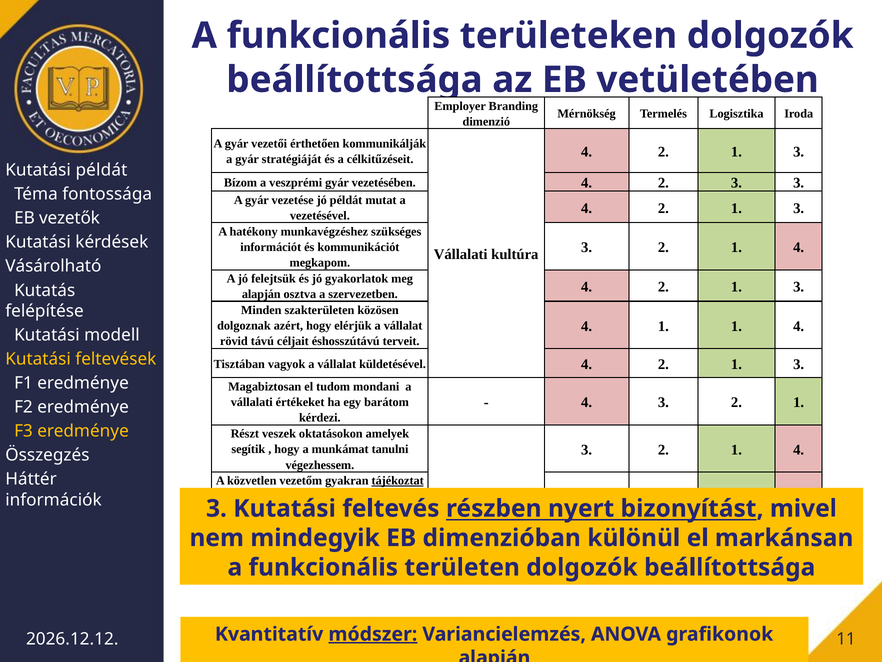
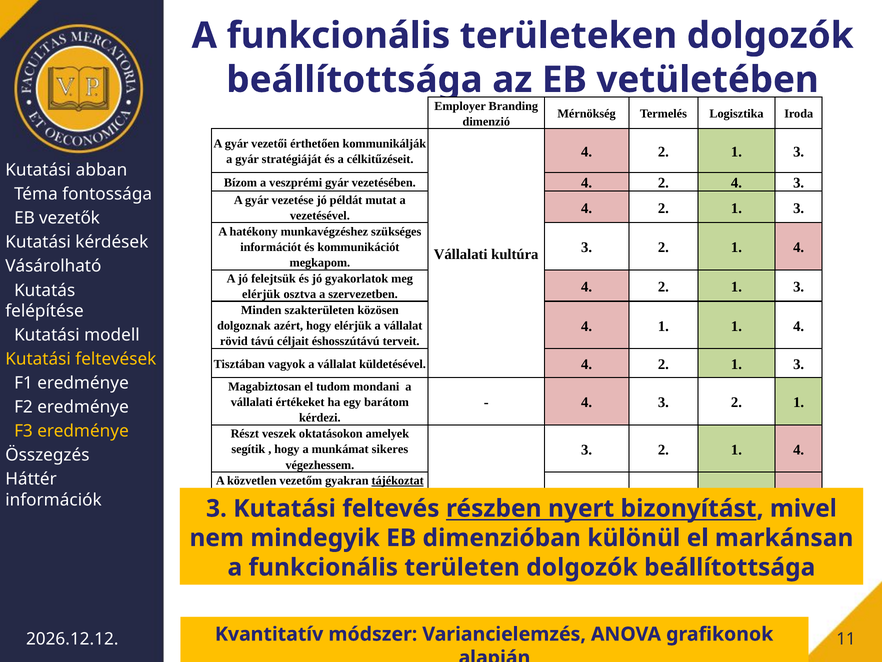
Kutatási példát: példát -> abban
4 2 3: 3 -> 4
alapján at (261, 294): alapján -> elérjük
munkámat tanulni: tanulni -> sikeres
módszer underline: present -> none
